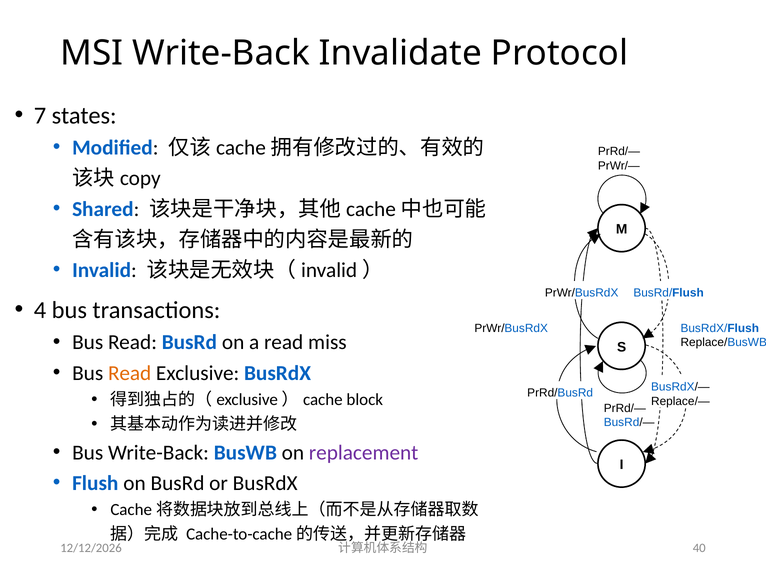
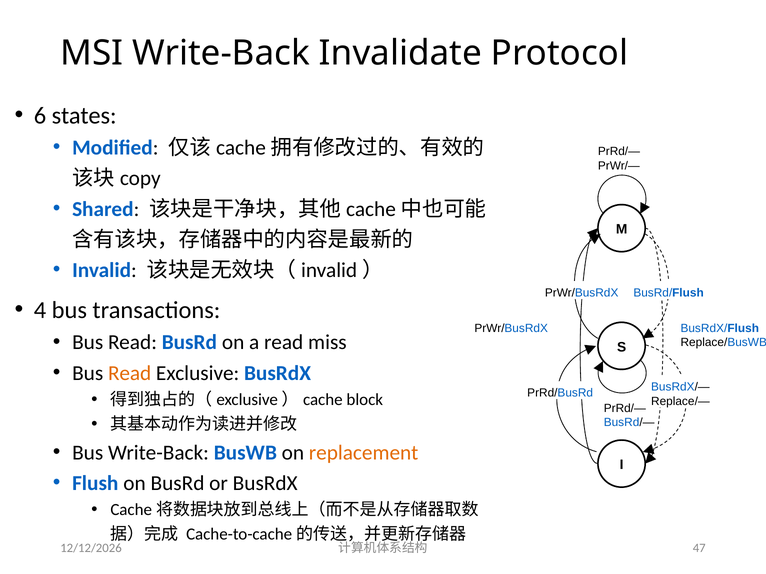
7: 7 -> 6
replacement colour: purple -> orange
40: 40 -> 47
